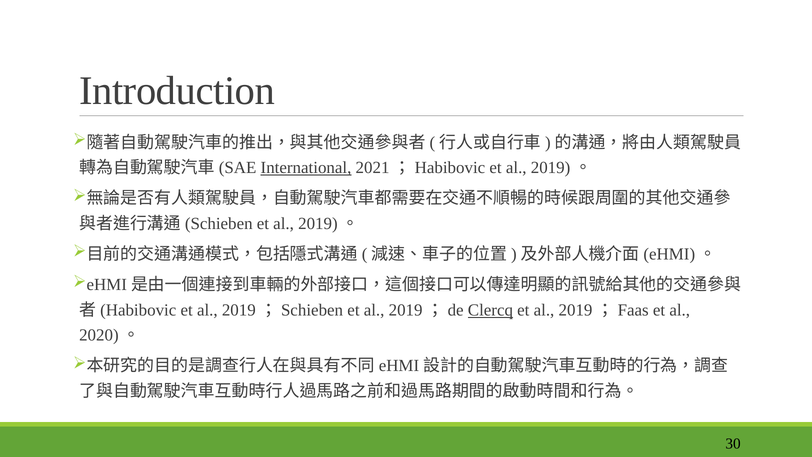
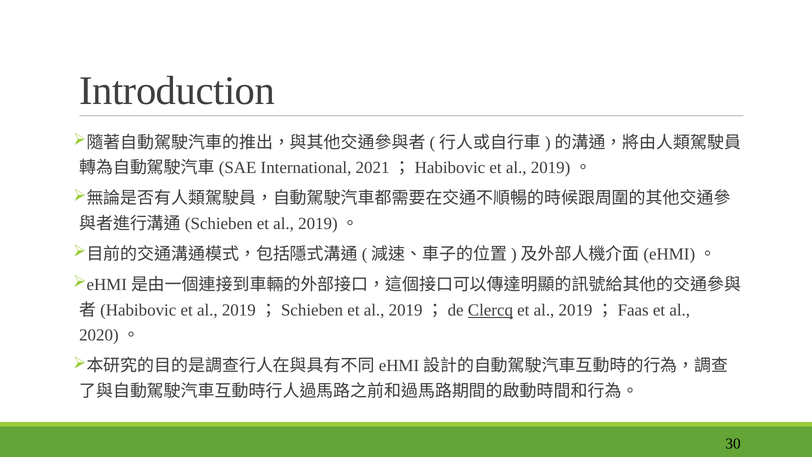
International underline: present -> none
